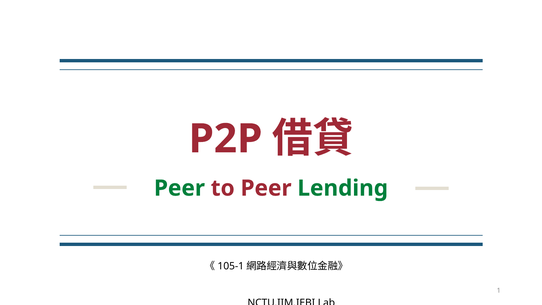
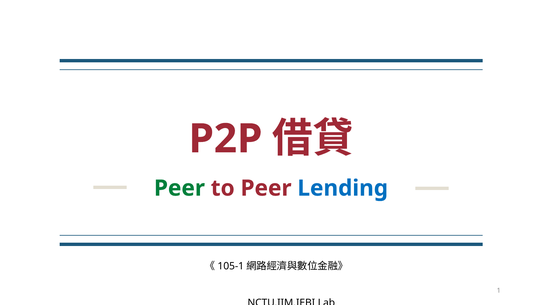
Lending colour: green -> blue
